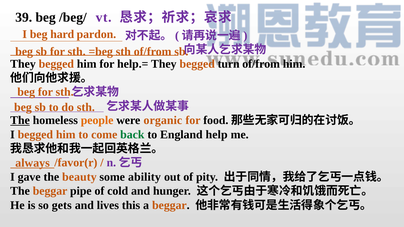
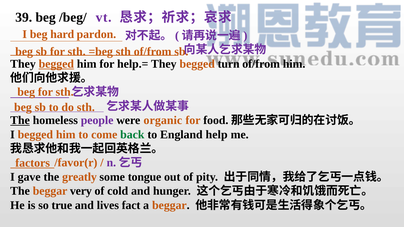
begged at (56, 64) underline: none -> present
people colour: orange -> purple
always: always -> factors
beauty: beauty -> greatly
ability: ability -> tongue
pipe: pipe -> very
gets: gets -> true
this: this -> fact
